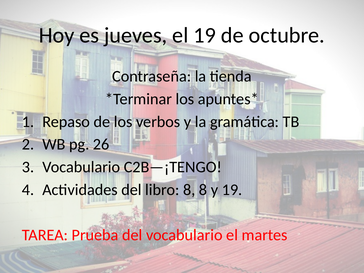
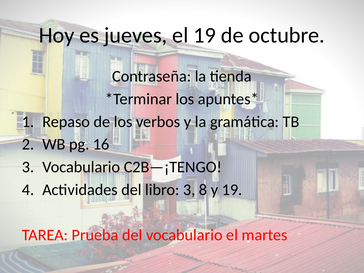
26: 26 -> 16
libro 8: 8 -> 3
